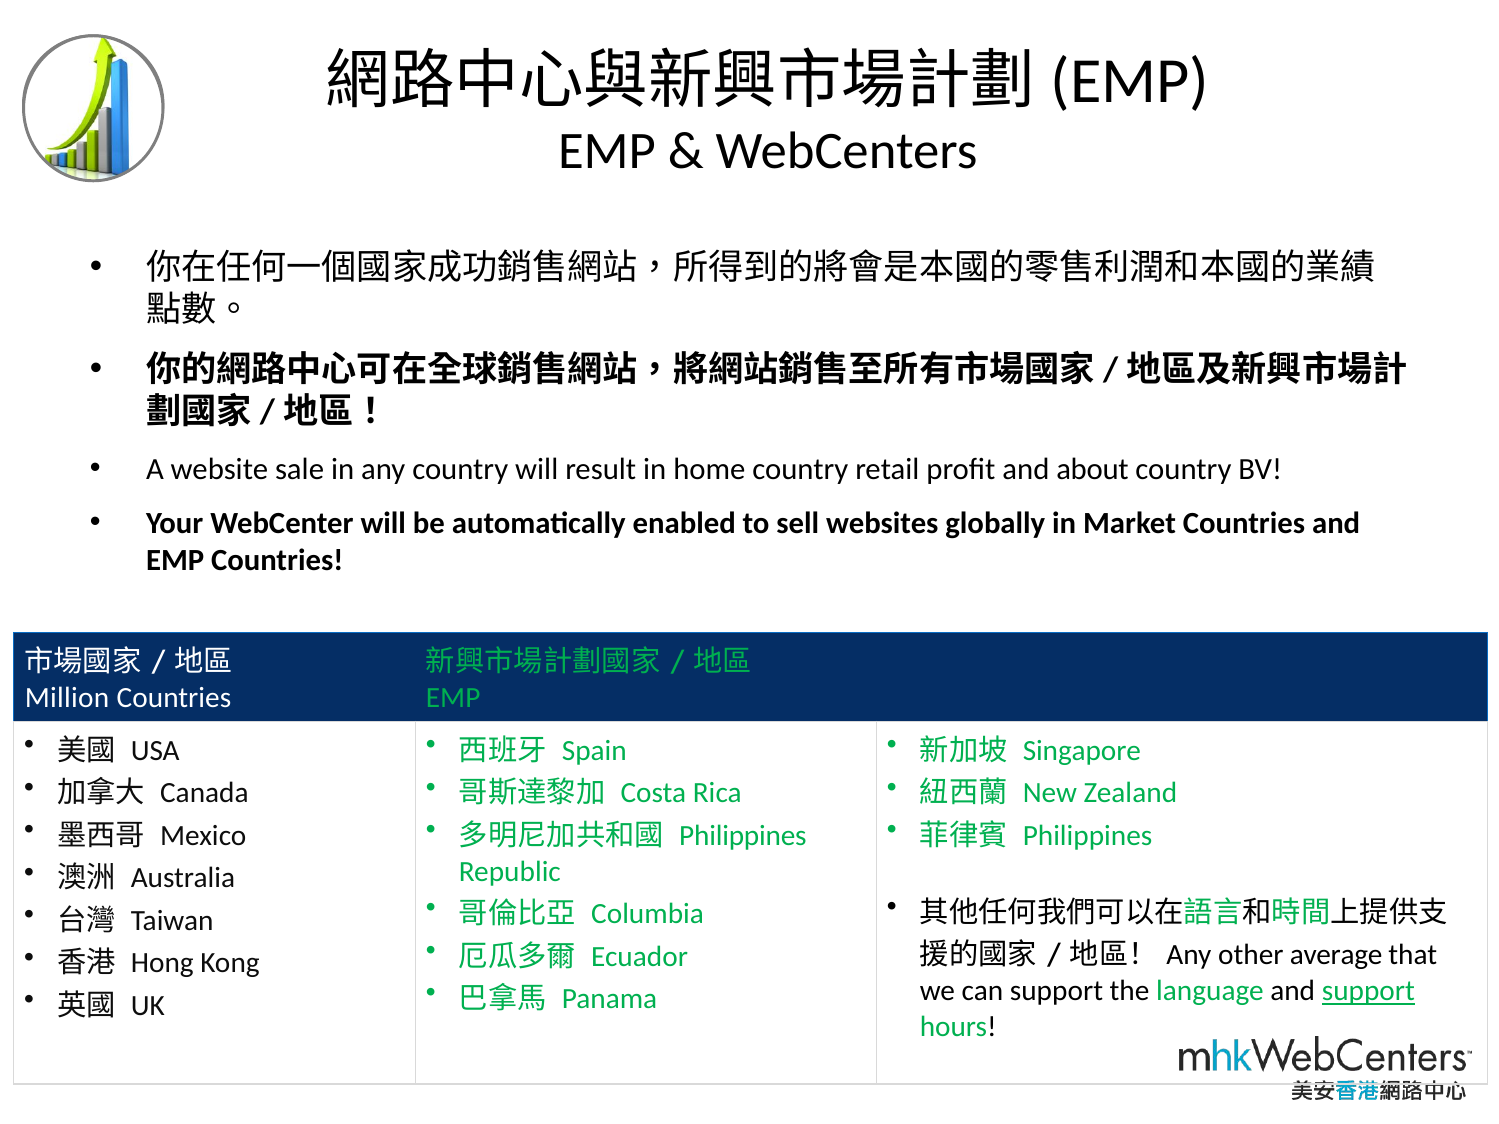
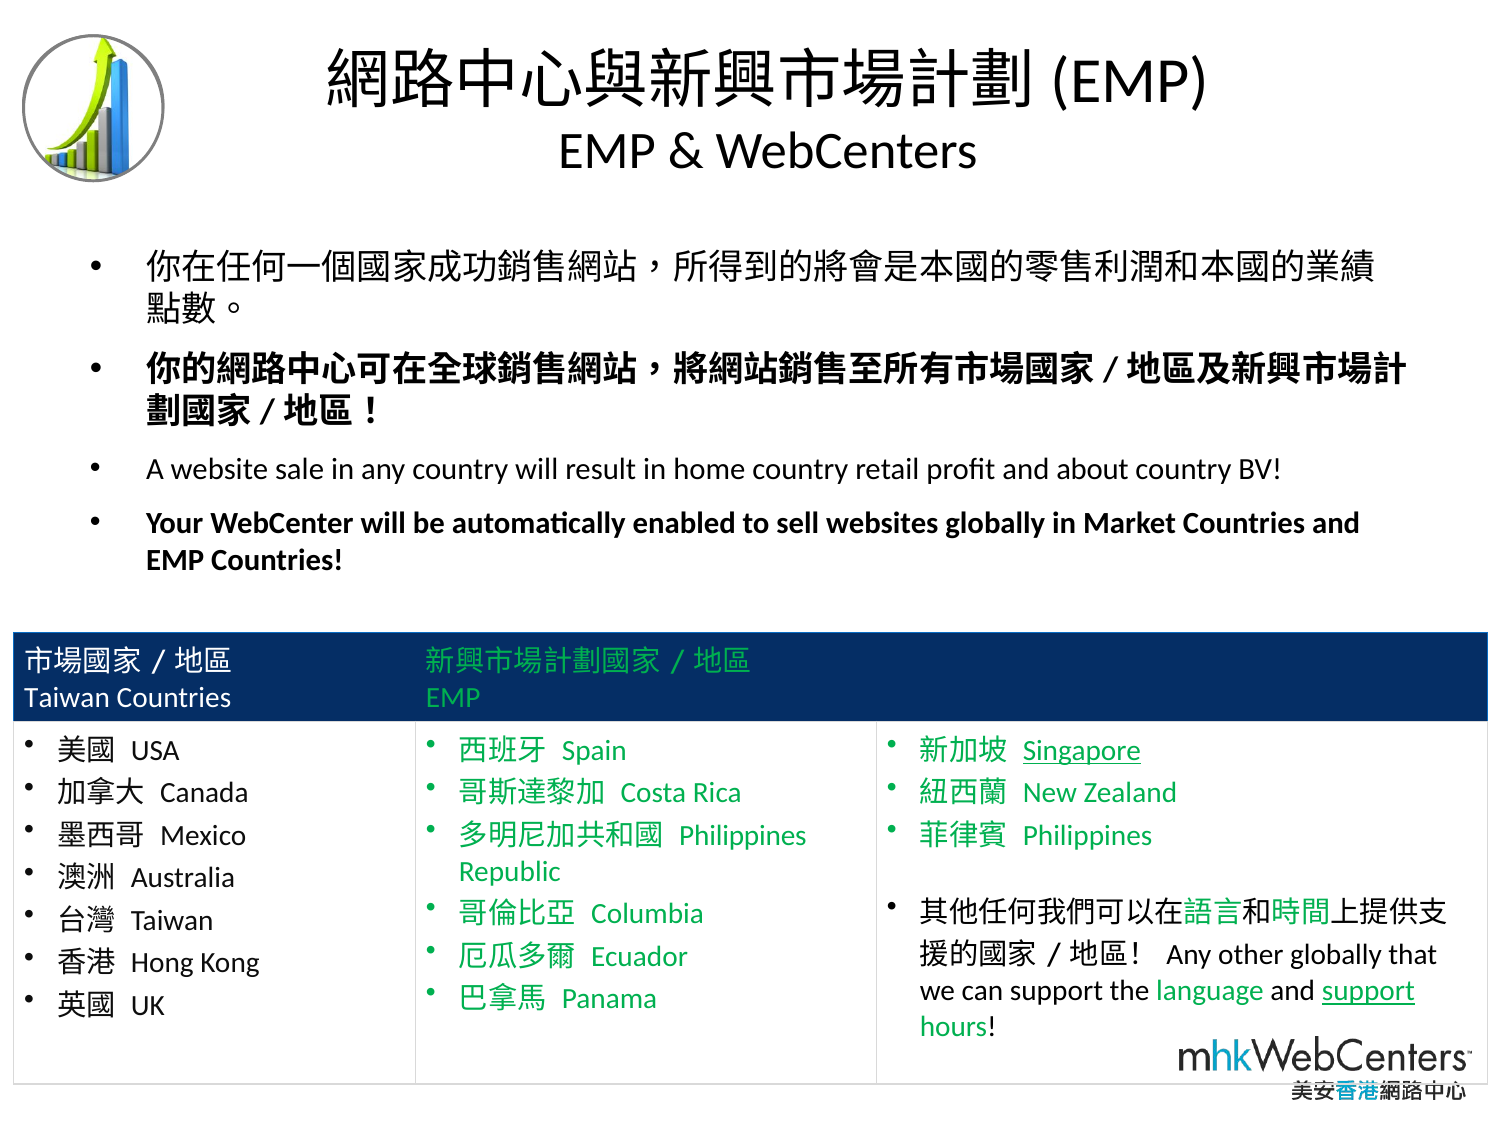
Million at (67, 698): Million -> Taiwan
Singapore underline: none -> present
other average: average -> globally
